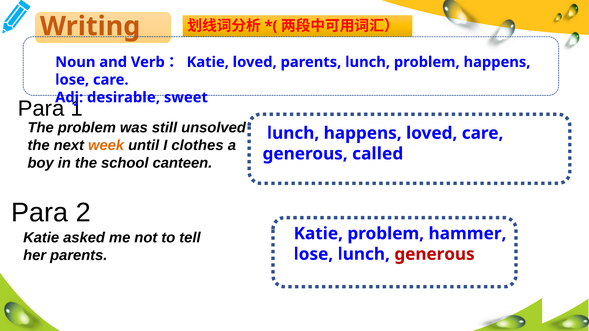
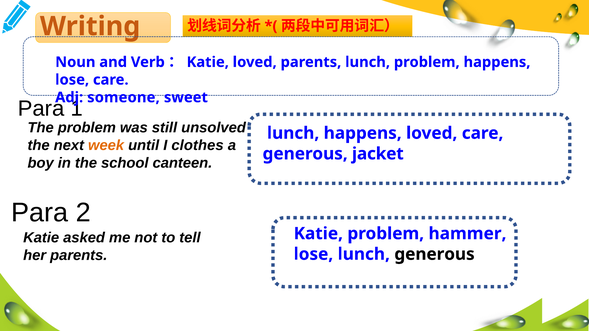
desirable: desirable -> someone
called: called -> jacket
generous at (435, 254) colour: red -> black
